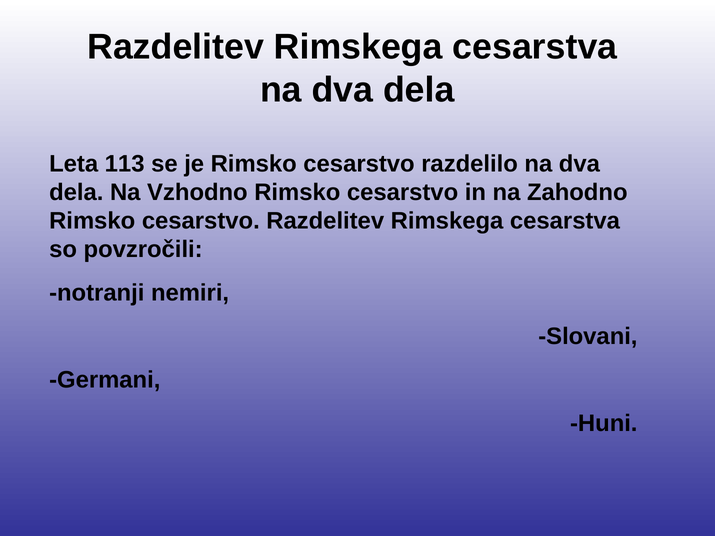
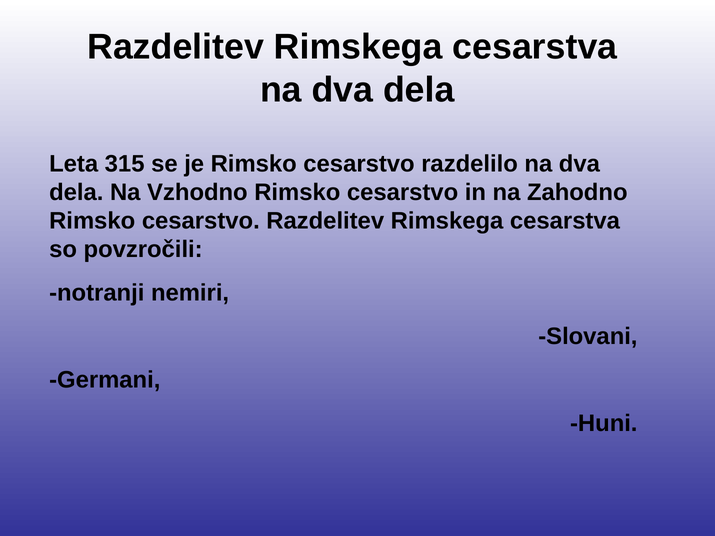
113: 113 -> 315
